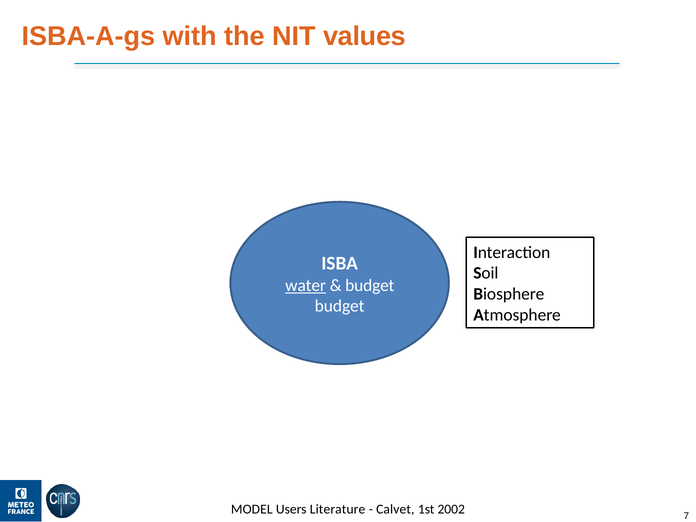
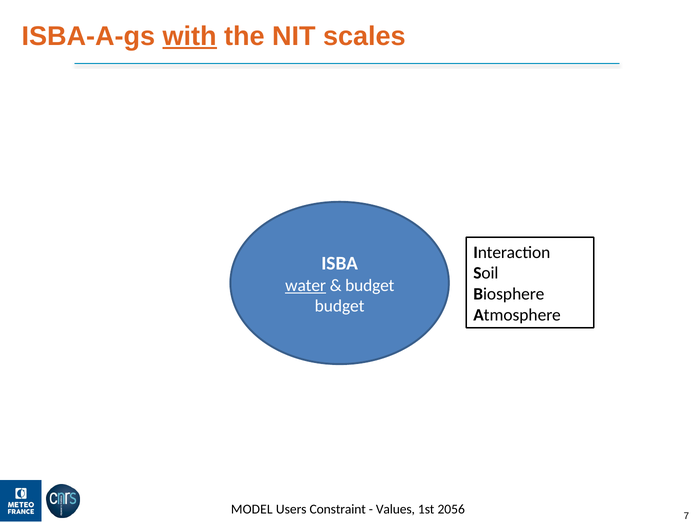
with underline: none -> present
values: values -> scales
Literature: Literature -> Constraint
Calvet: Calvet -> Values
2002: 2002 -> 2056
